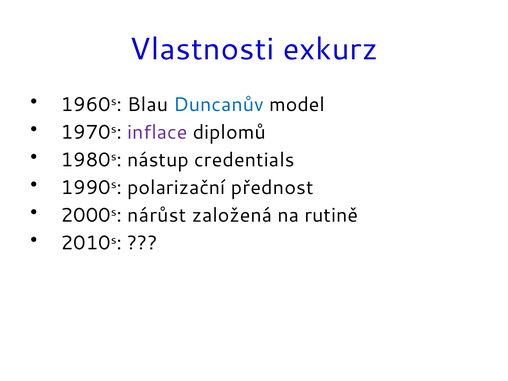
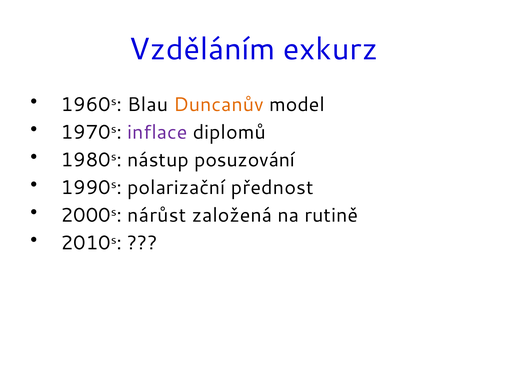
Vlastnosti: Vlastnosti -> Vzděláním
Duncanův colour: blue -> orange
credentials: credentials -> posuzování
